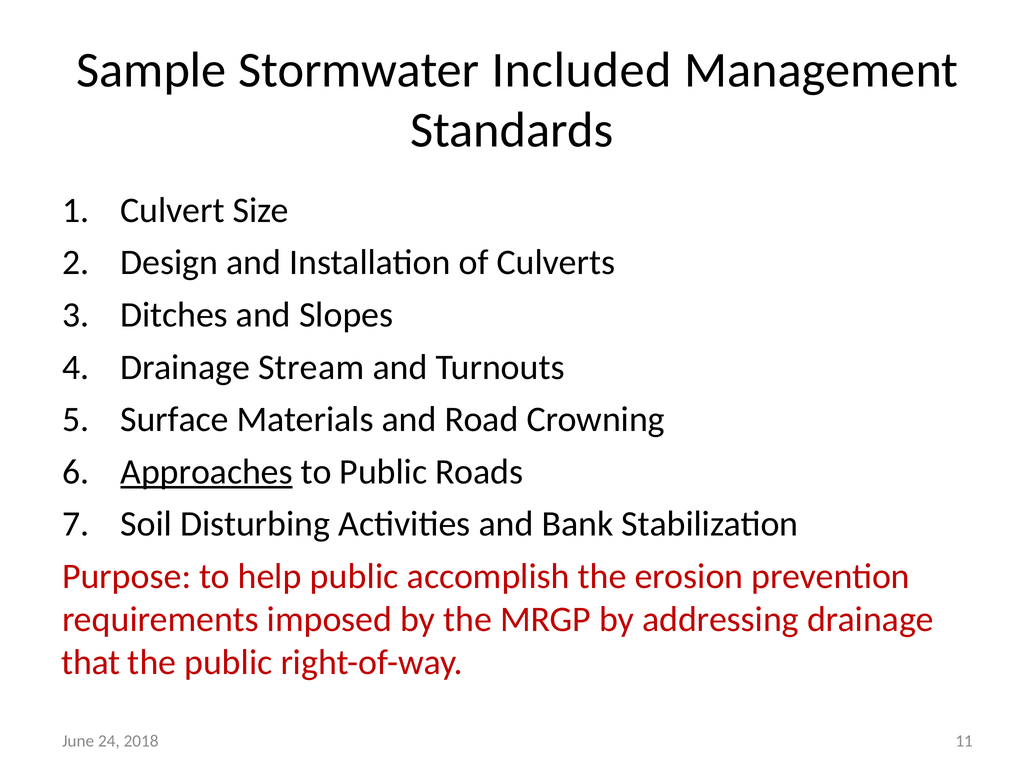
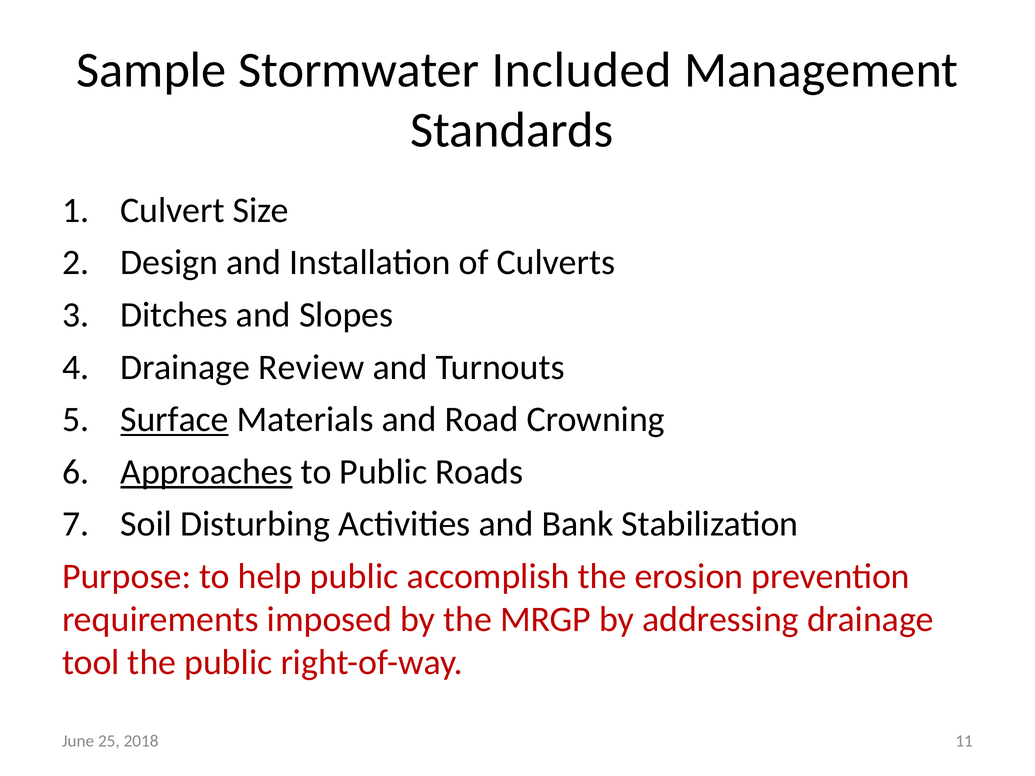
Stream: Stream -> Review
Surface underline: none -> present
that: that -> tool
24: 24 -> 25
